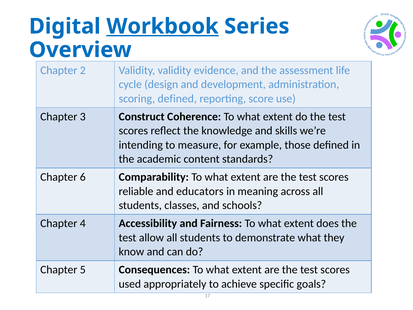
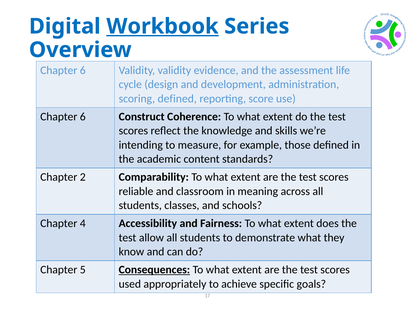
2 at (83, 70): 2 -> 6
3 at (83, 117): 3 -> 6
6: 6 -> 2
educators: educators -> classroom
Consequences underline: none -> present
